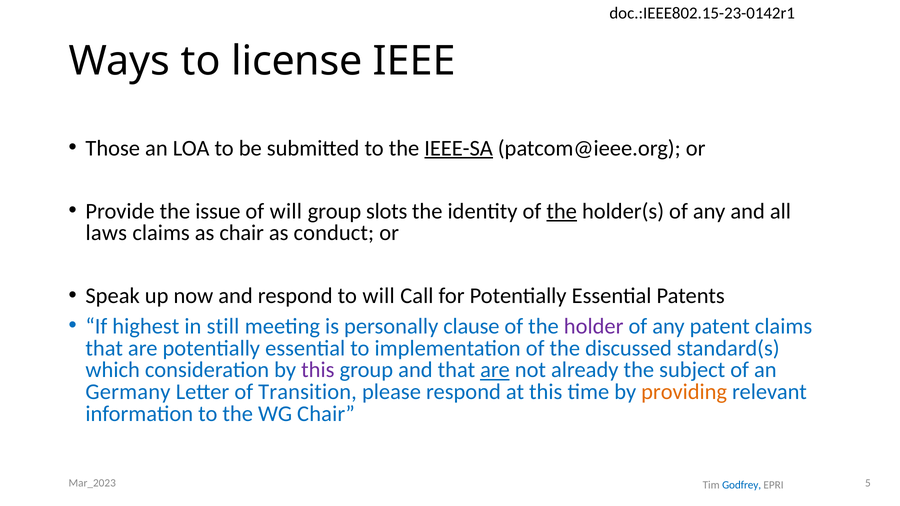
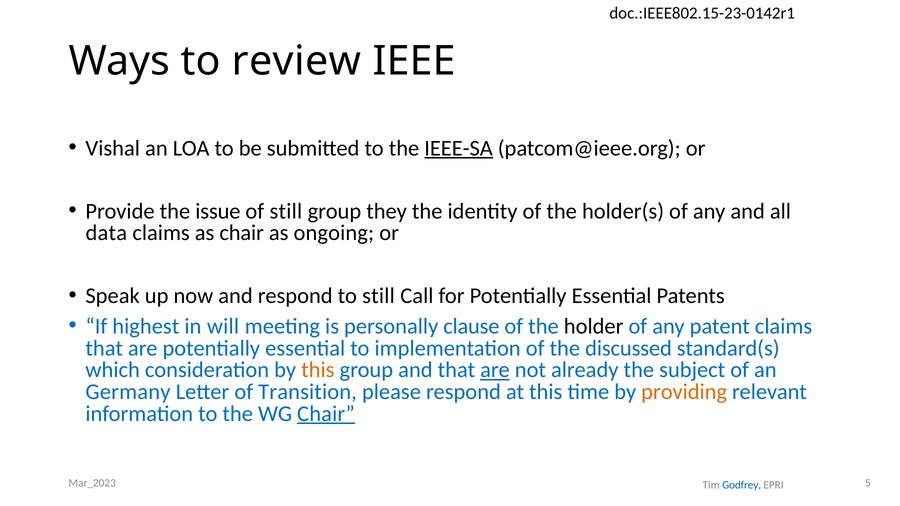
license: license -> review
Those: Those -> Vishal
of will: will -> still
slots: slots -> they
the at (562, 211) underline: present -> none
laws: laws -> data
conduct: conduct -> ongoing
to will: will -> still
still: still -> will
holder colour: purple -> black
this at (318, 370) colour: purple -> orange
Chair at (326, 414) underline: none -> present
